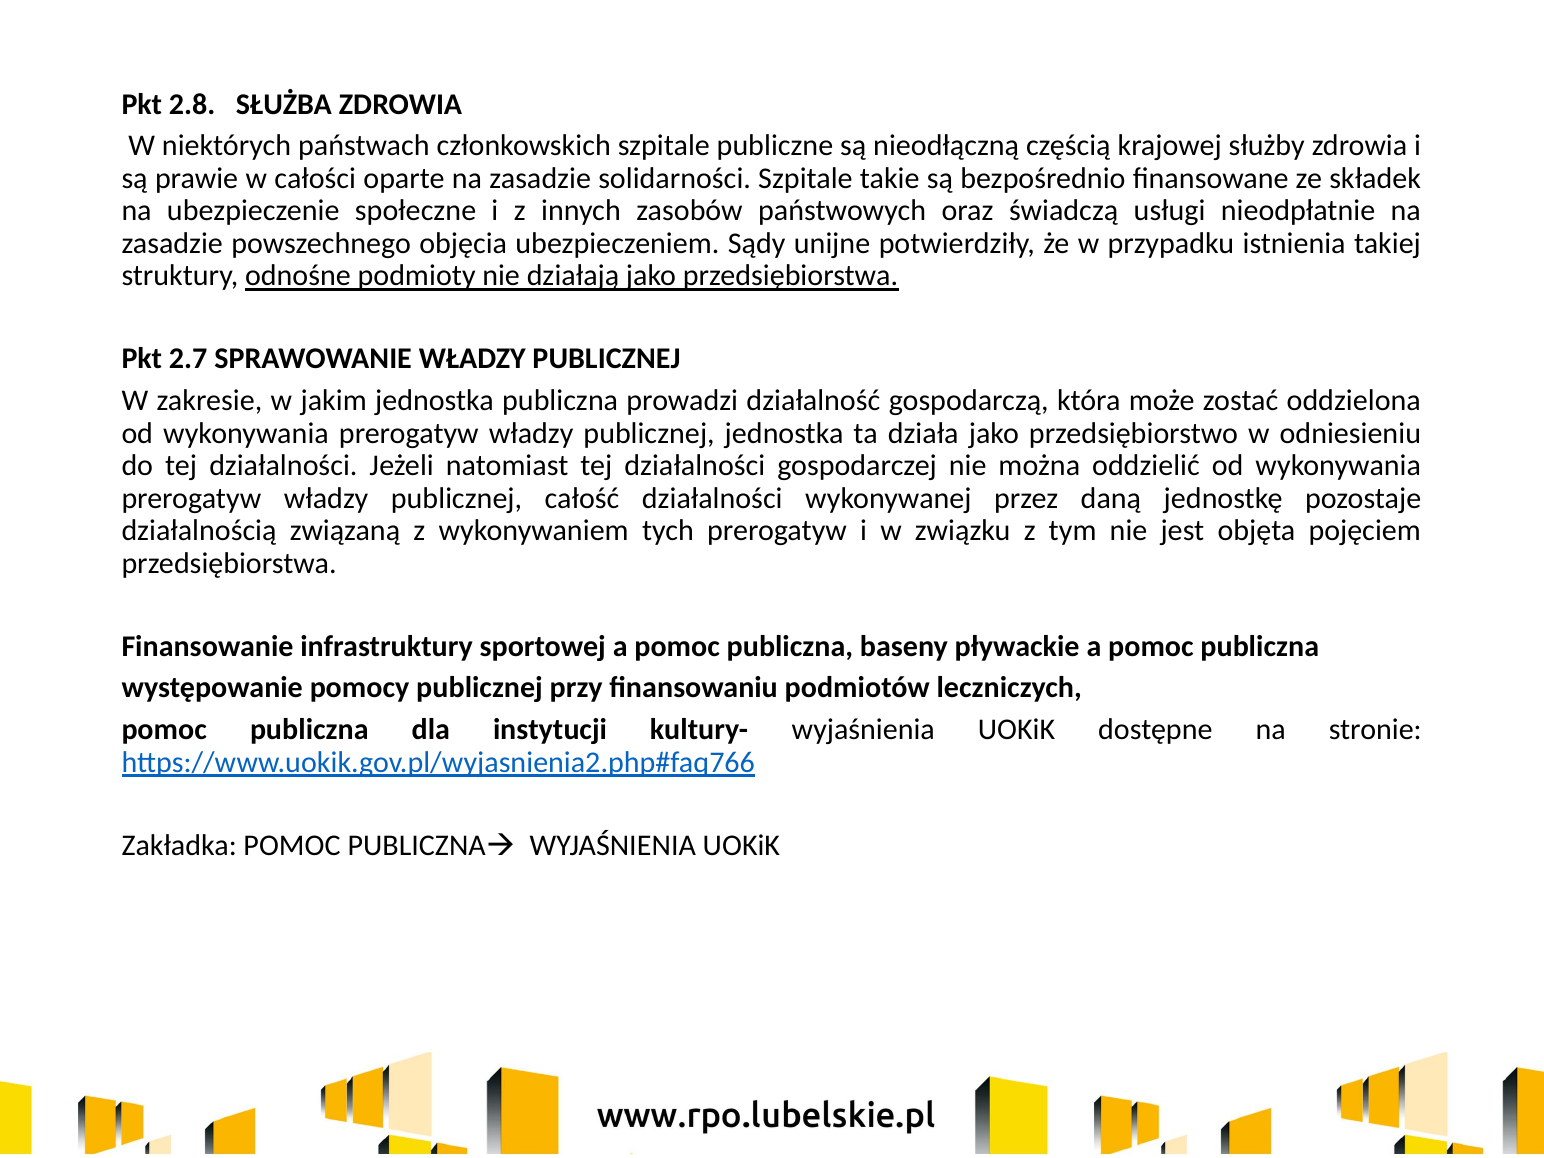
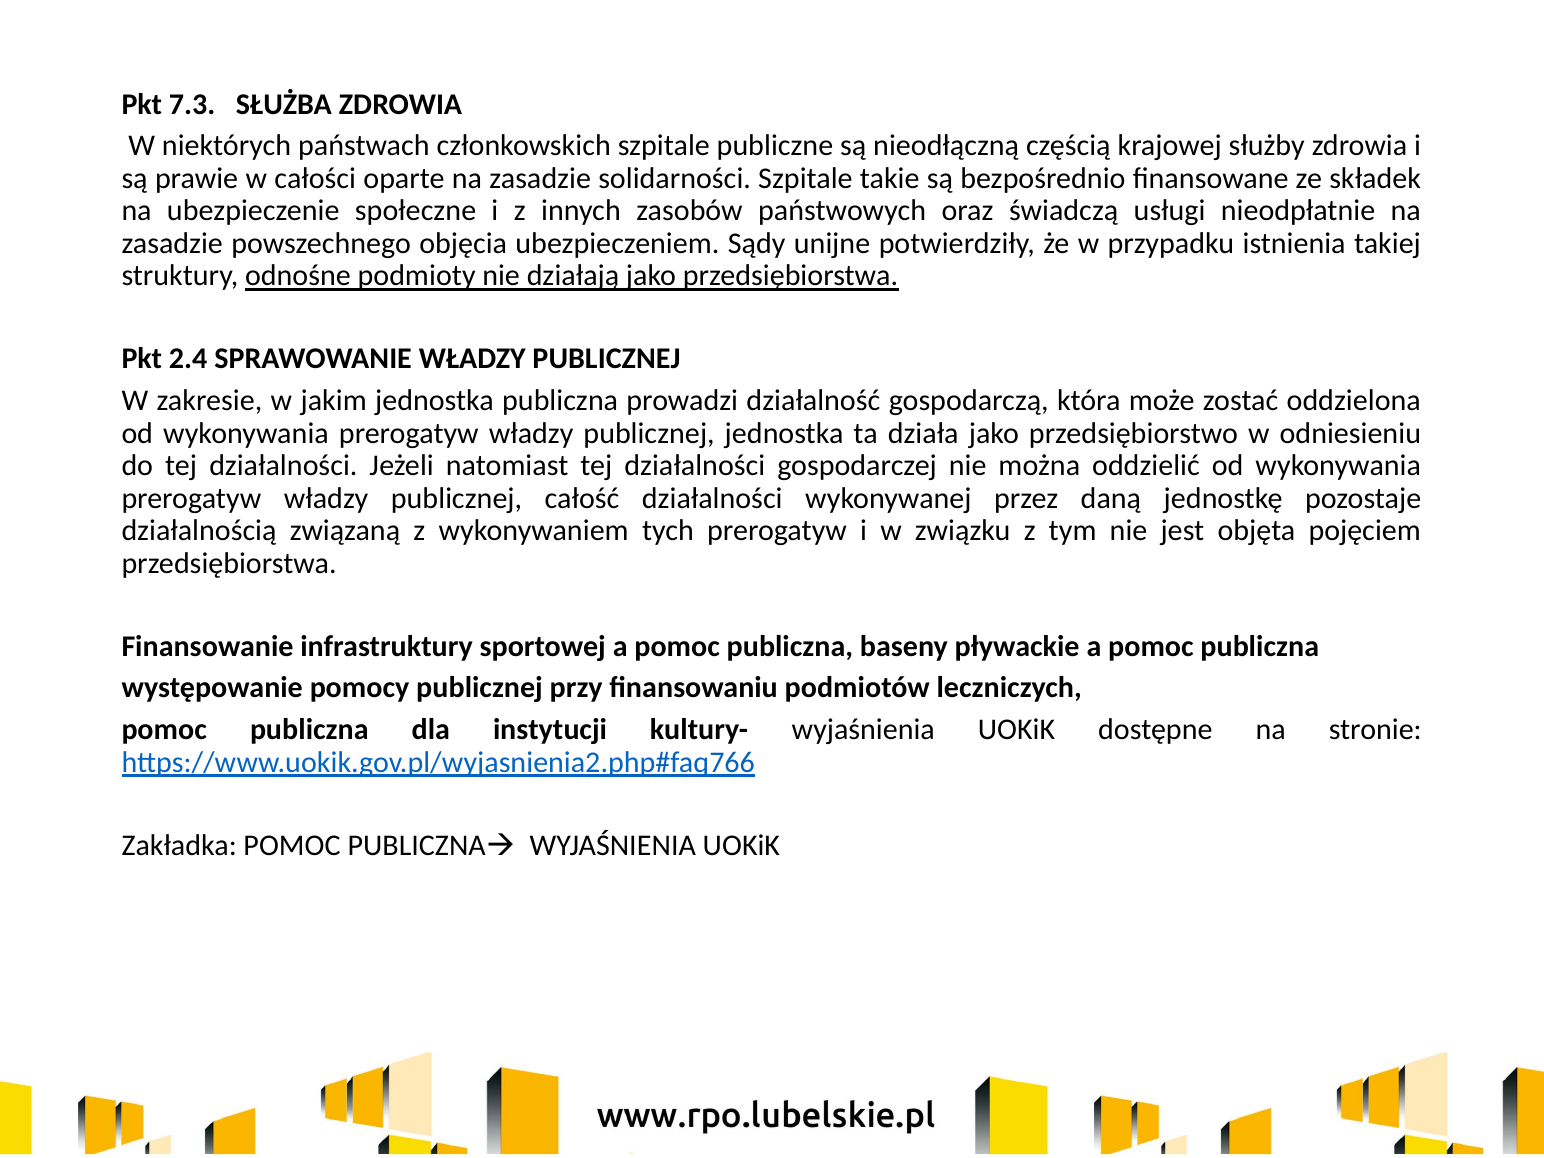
2.8: 2.8 -> 7.3
2.7: 2.7 -> 2.4
